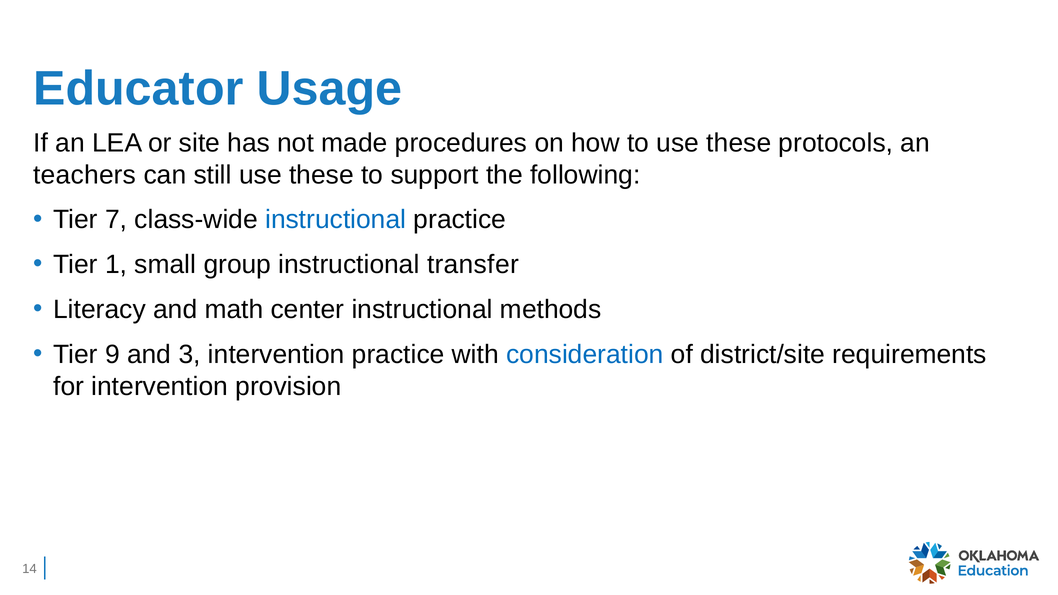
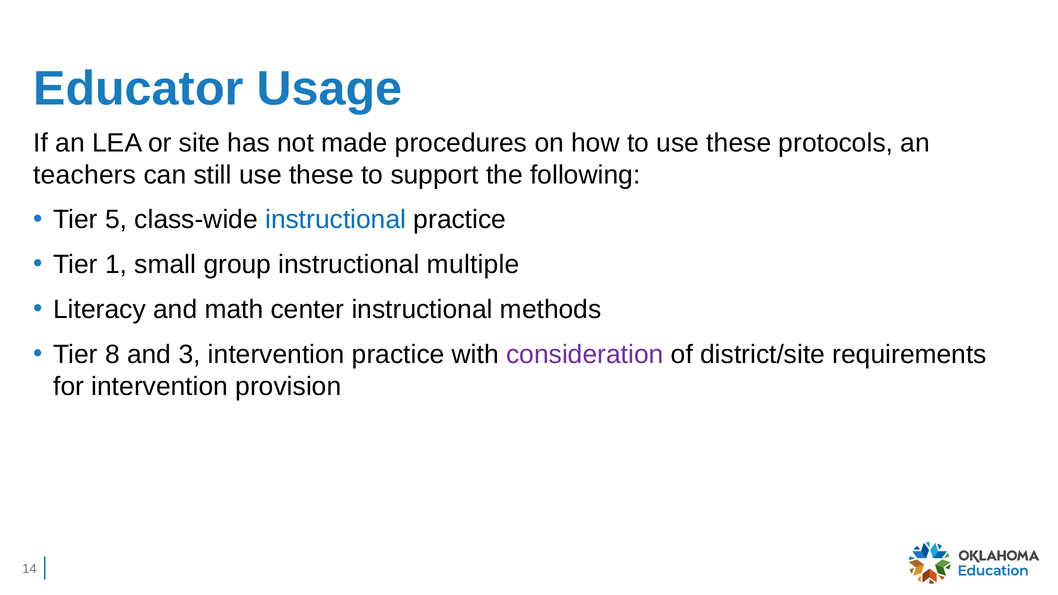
7: 7 -> 5
transfer: transfer -> multiple
9: 9 -> 8
consideration colour: blue -> purple
